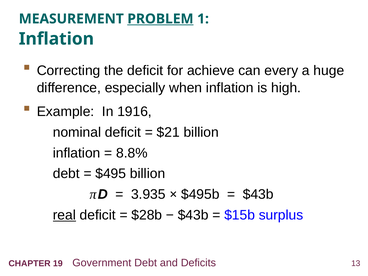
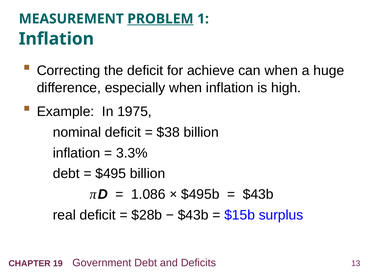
can every: every -> when
1916: 1916 -> 1975
$21: $21 -> $38
8.8%: 8.8% -> 3.3%
3.935: 3.935 -> 1.086
real underline: present -> none
